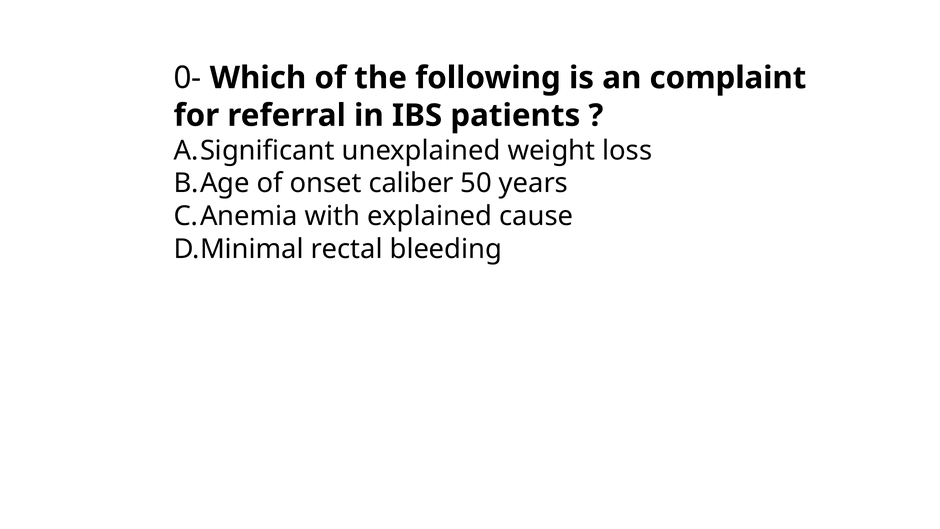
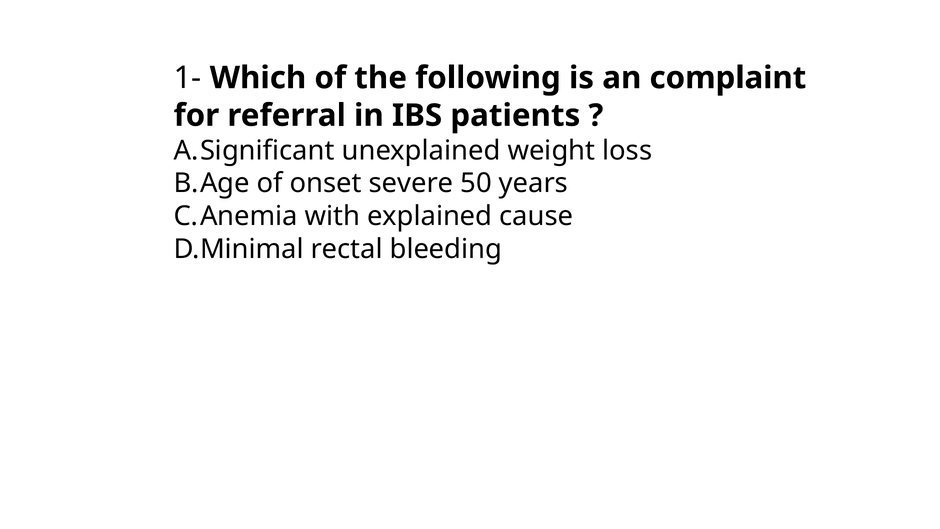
0-: 0- -> 1-
caliber: caliber -> severe
